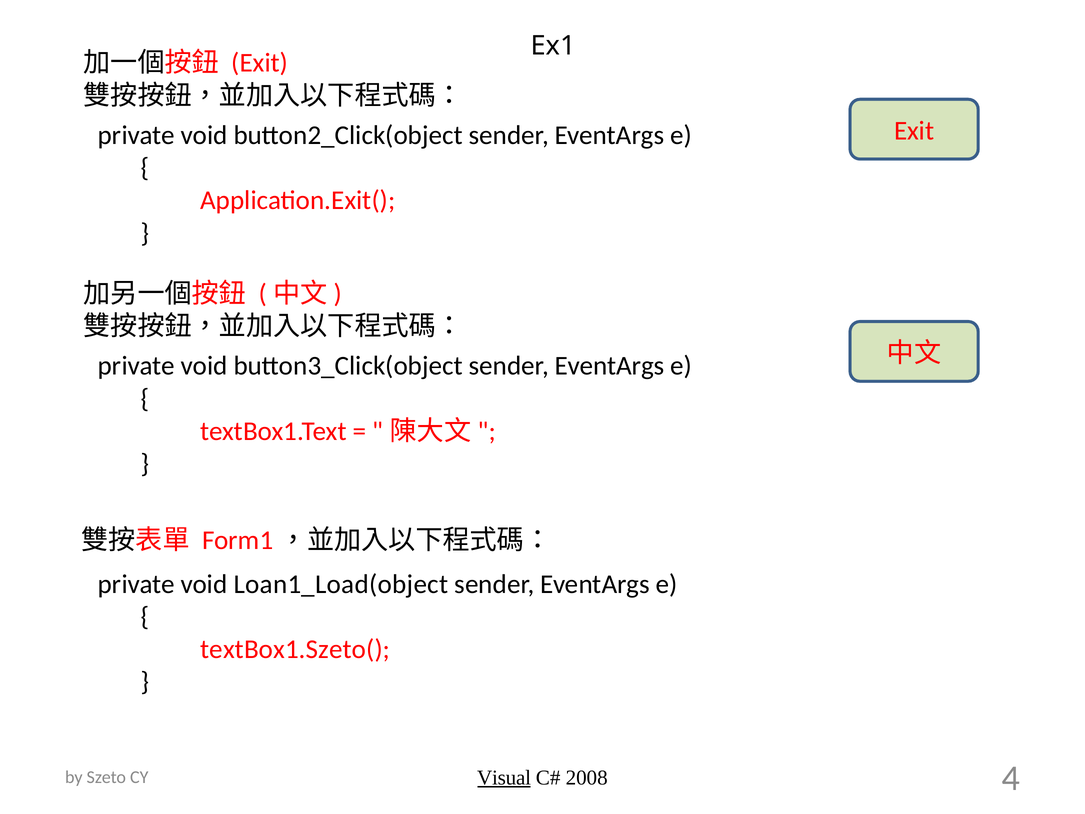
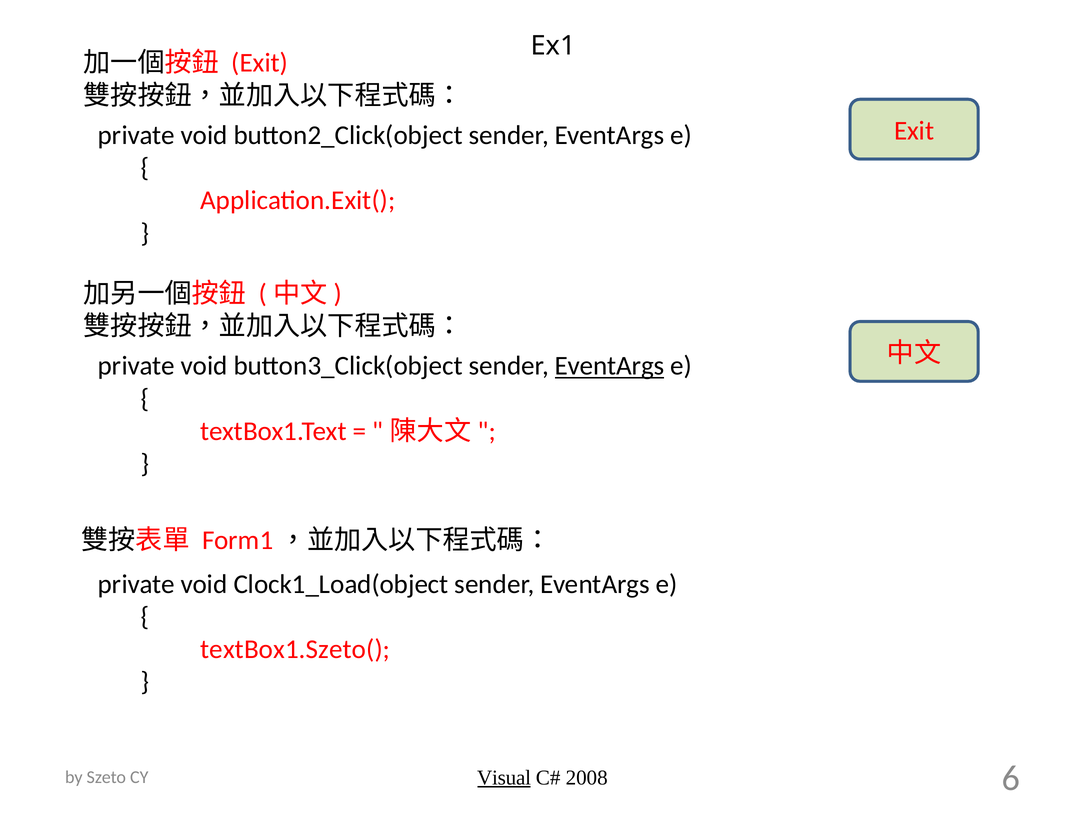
EventArgs at (610, 366) underline: none -> present
Loan1_Load(object: Loan1_Load(object -> Clock1_Load(object
4: 4 -> 6
